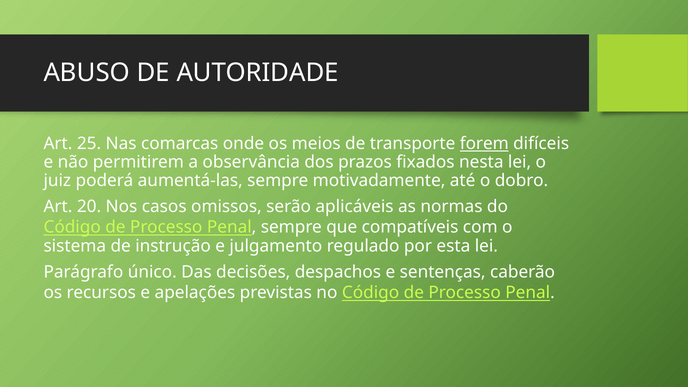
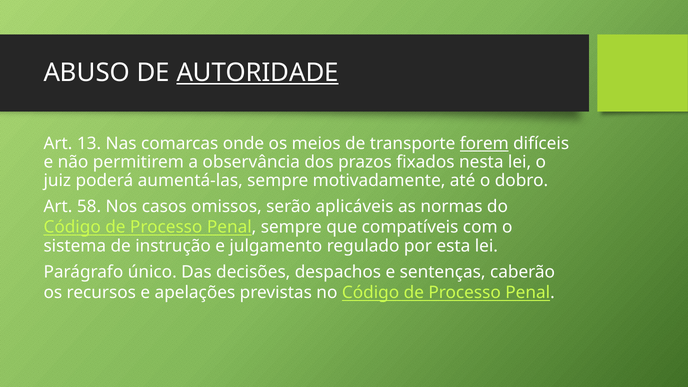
AUTORIDADE underline: none -> present
25: 25 -> 13
20: 20 -> 58
